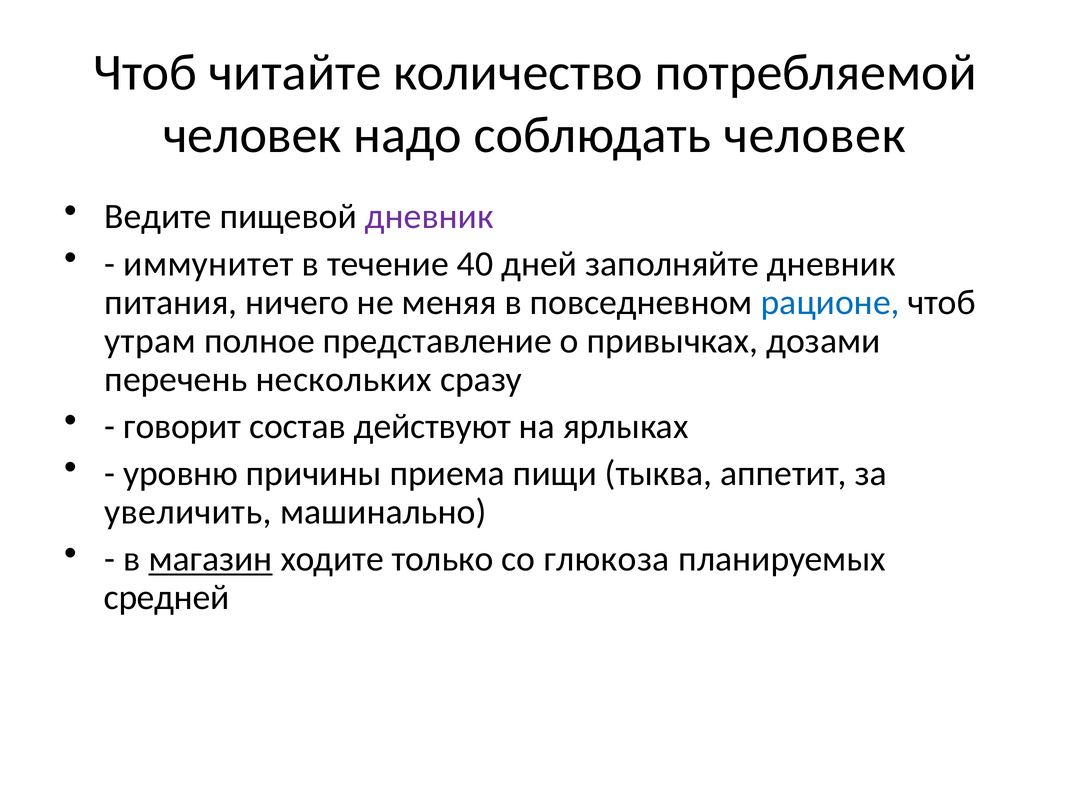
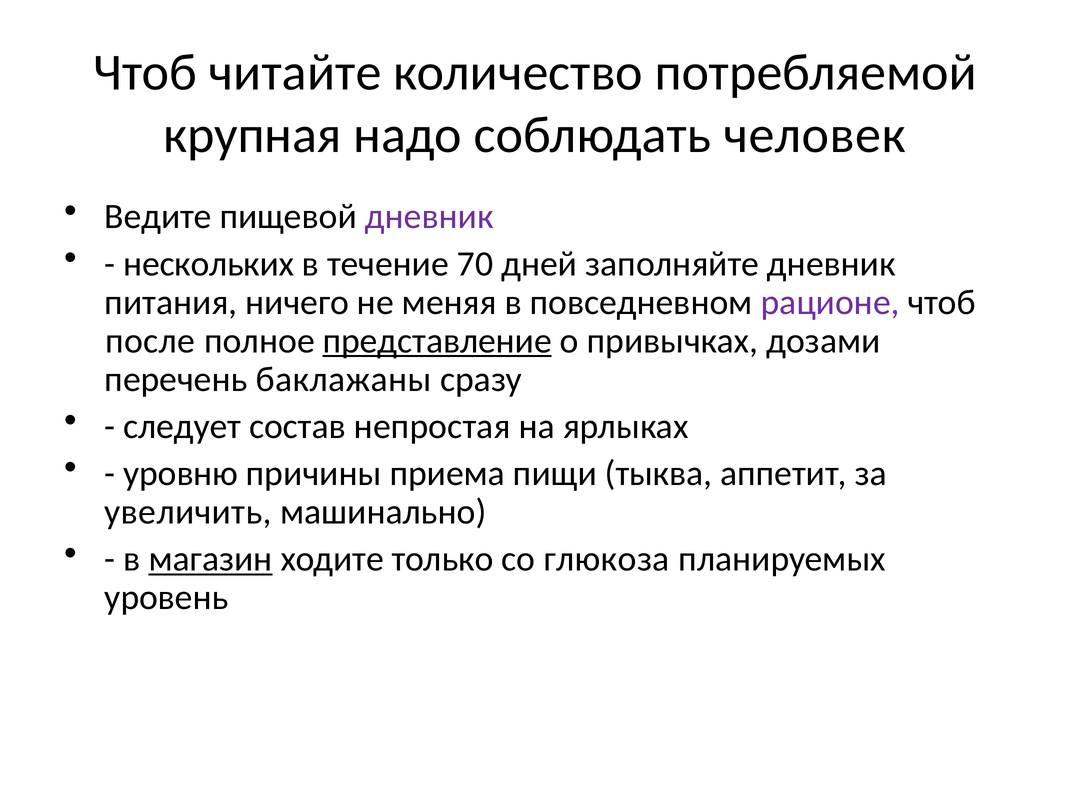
человек at (252, 135): человек -> крупная
иммунитет: иммунитет -> нескольких
40: 40 -> 70
рационе colour: blue -> purple
утрам: утрам -> после
представление underline: none -> present
нескольких: нескольких -> баклажаны
говорит: говорит -> следует
действуют: действуют -> непростая
средней: средней -> уровень
